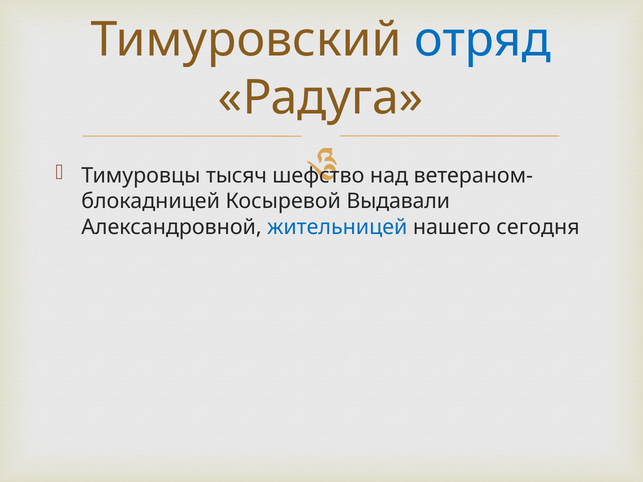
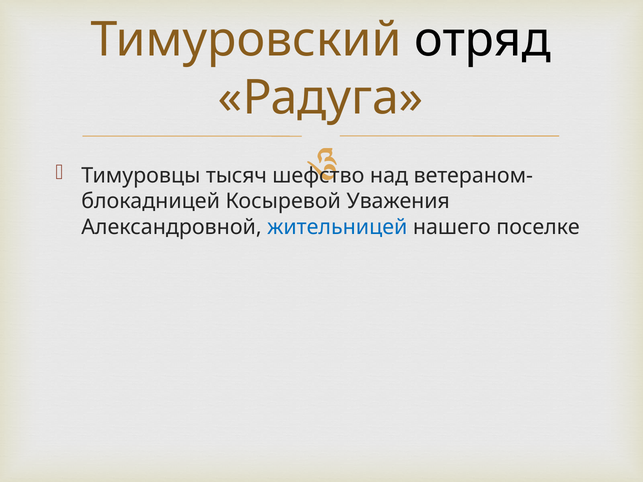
отряд colour: blue -> black
Выдавали: Выдавали -> Уважения
сегодня: сегодня -> поселке
